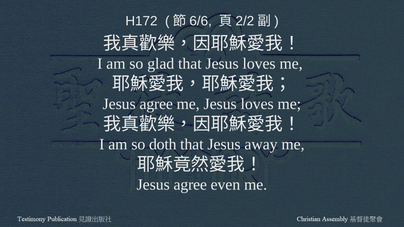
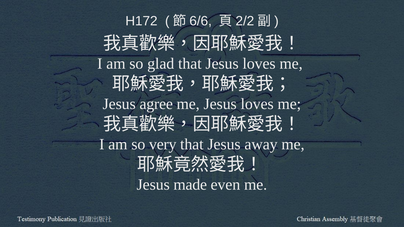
doth: doth -> very
agree at (190, 185): agree -> made
